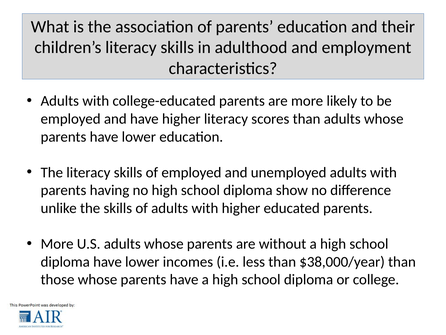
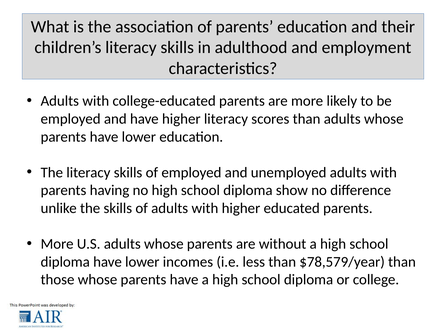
$38,000/year: $38,000/year -> $78,579/year
